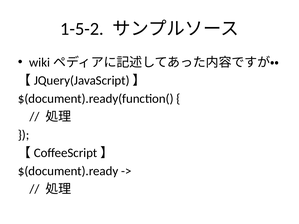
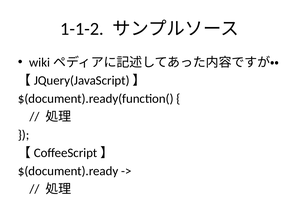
1-5-2: 1-5-2 -> 1-1-2
